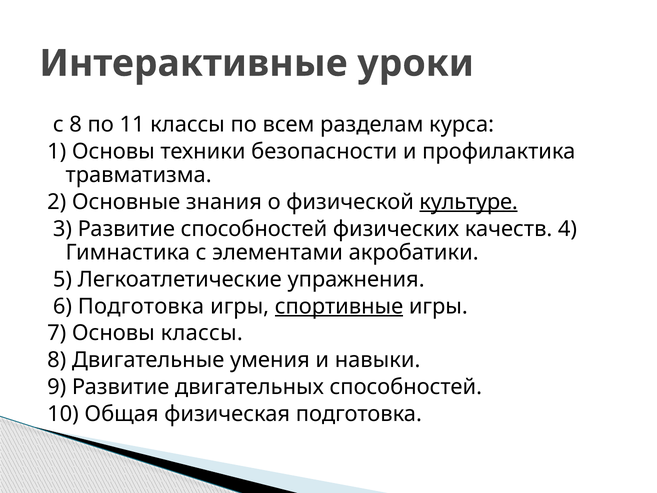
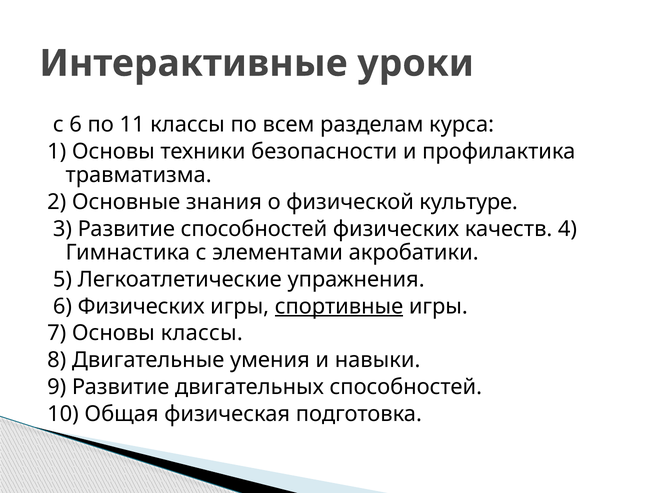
с 8: 8 -> 6
культуре underline: present -> none
6 Подготовка: Подготовка -> Физических
